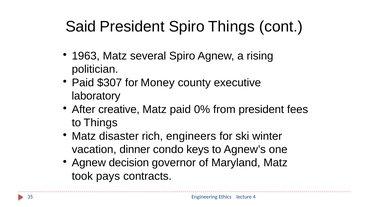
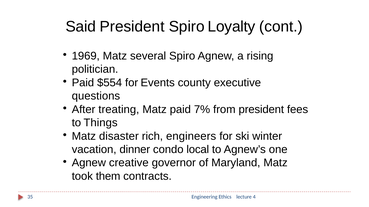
Spiro Things: Things -> Loyalty
1963: 1963 -> 1969
$307: $307 -> $554
Money: Money -> Events
laboratory: laboratory -> questions
creative: creative -> treating
0%: 0% -> 7%
keys: keys -> local
decision: decision -> creative
pays: pays -> them
